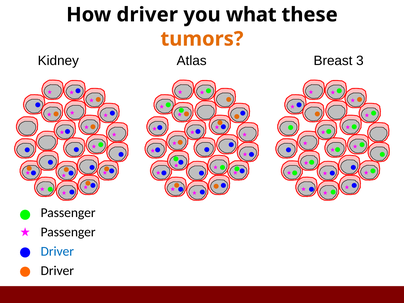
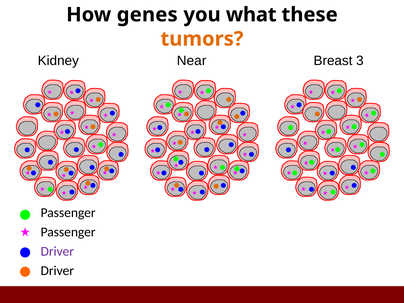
How driver: driver -> genes
Atlas: Atlas -> Near
Driver at (57, 251) colour: blue -> purple
